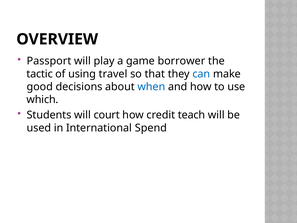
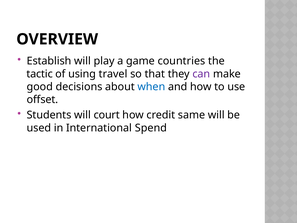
Passport: Passport -> Establish
borrower: borrower -> countries
can colour: blue -> purple
which: which -> offset
teach: teach -> same
